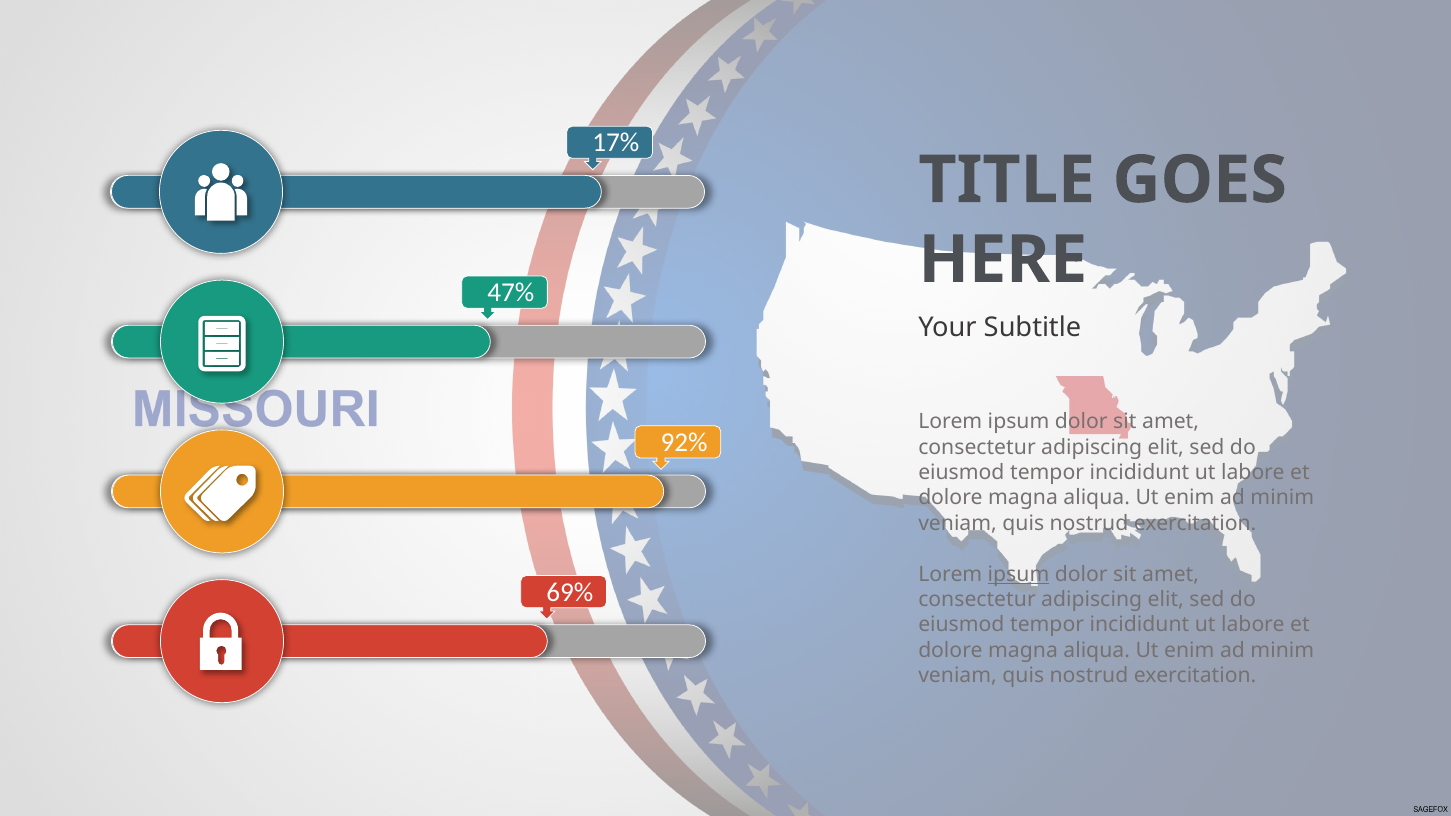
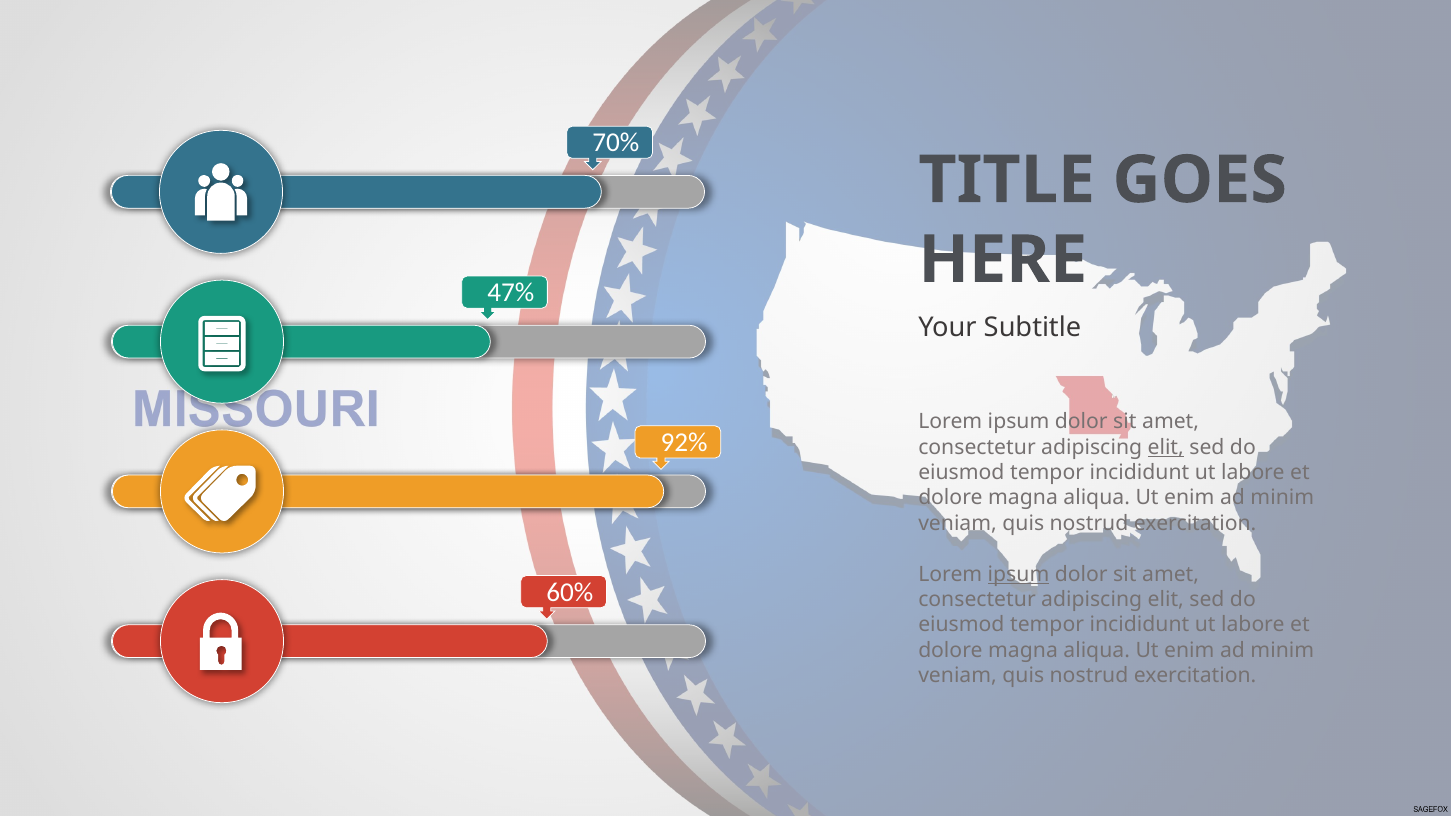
17%: 17% -> 70%
elit at (1166, 447) underline: none -> present
69%: 69% -> 60%
